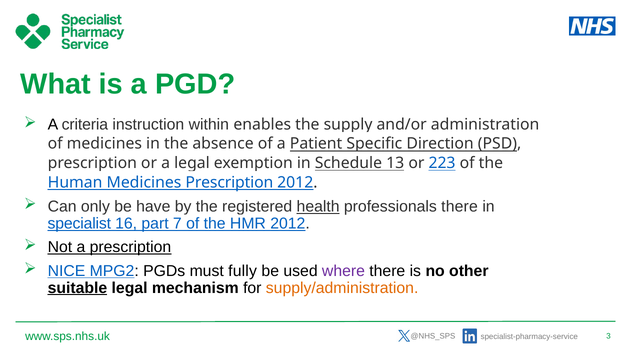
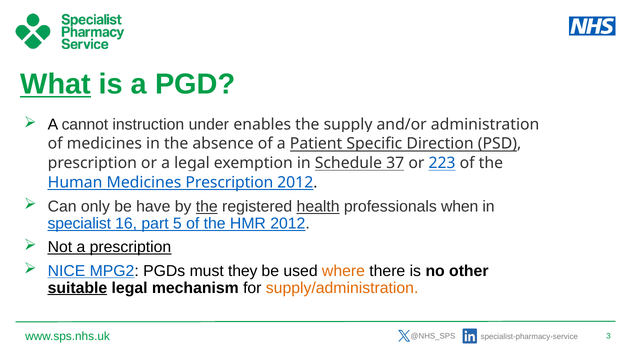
What underline: none -> present
criteria: criteria -> cannot
within: within -> under
13: 13 -> 37
the at (207, 207) underline: none -> present
professionals there: there -> when
7: 7 -> 5
fully: fully -> they
where colour: purple -> orange
